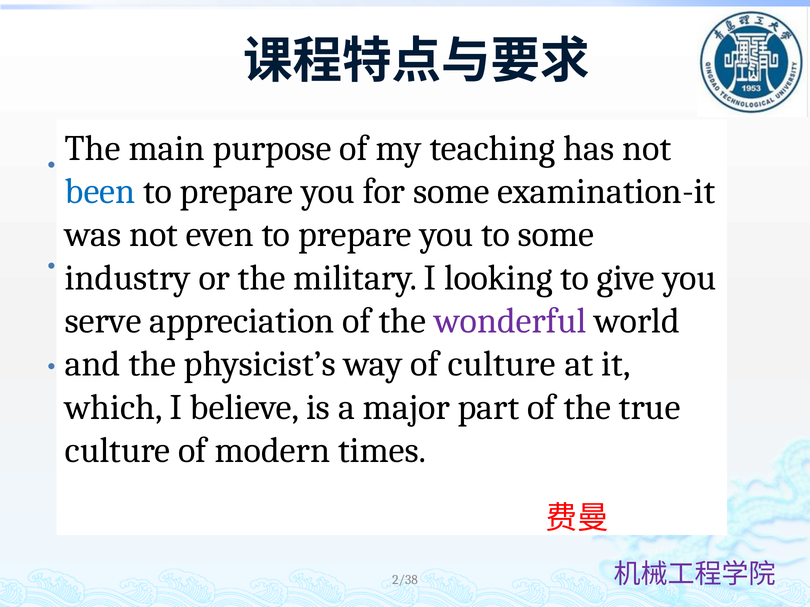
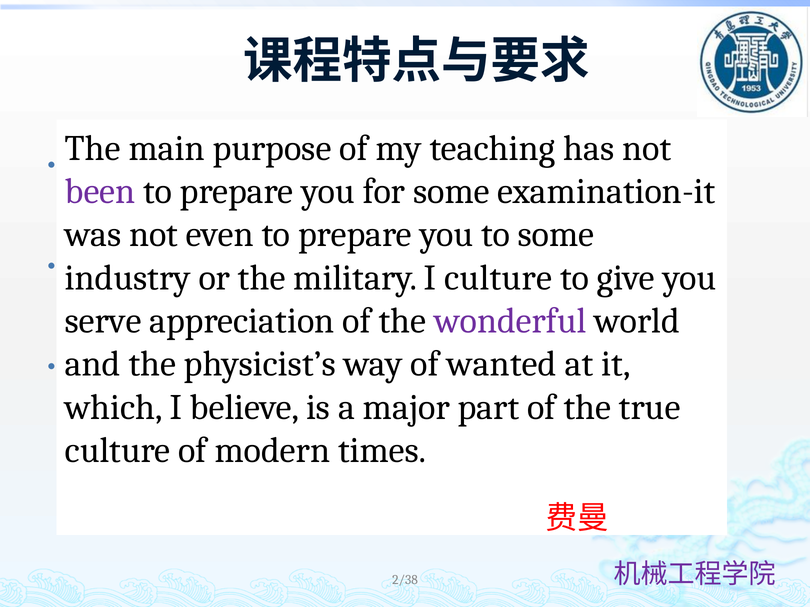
been colour: blue -> purple
looking at (498, 278): looking -> culture
culture at (502, 364): culture -> wanted
